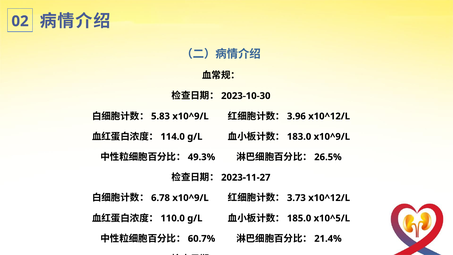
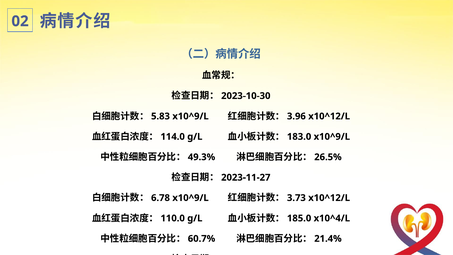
x10^5/L: x10^5/L -> x10^4/L
